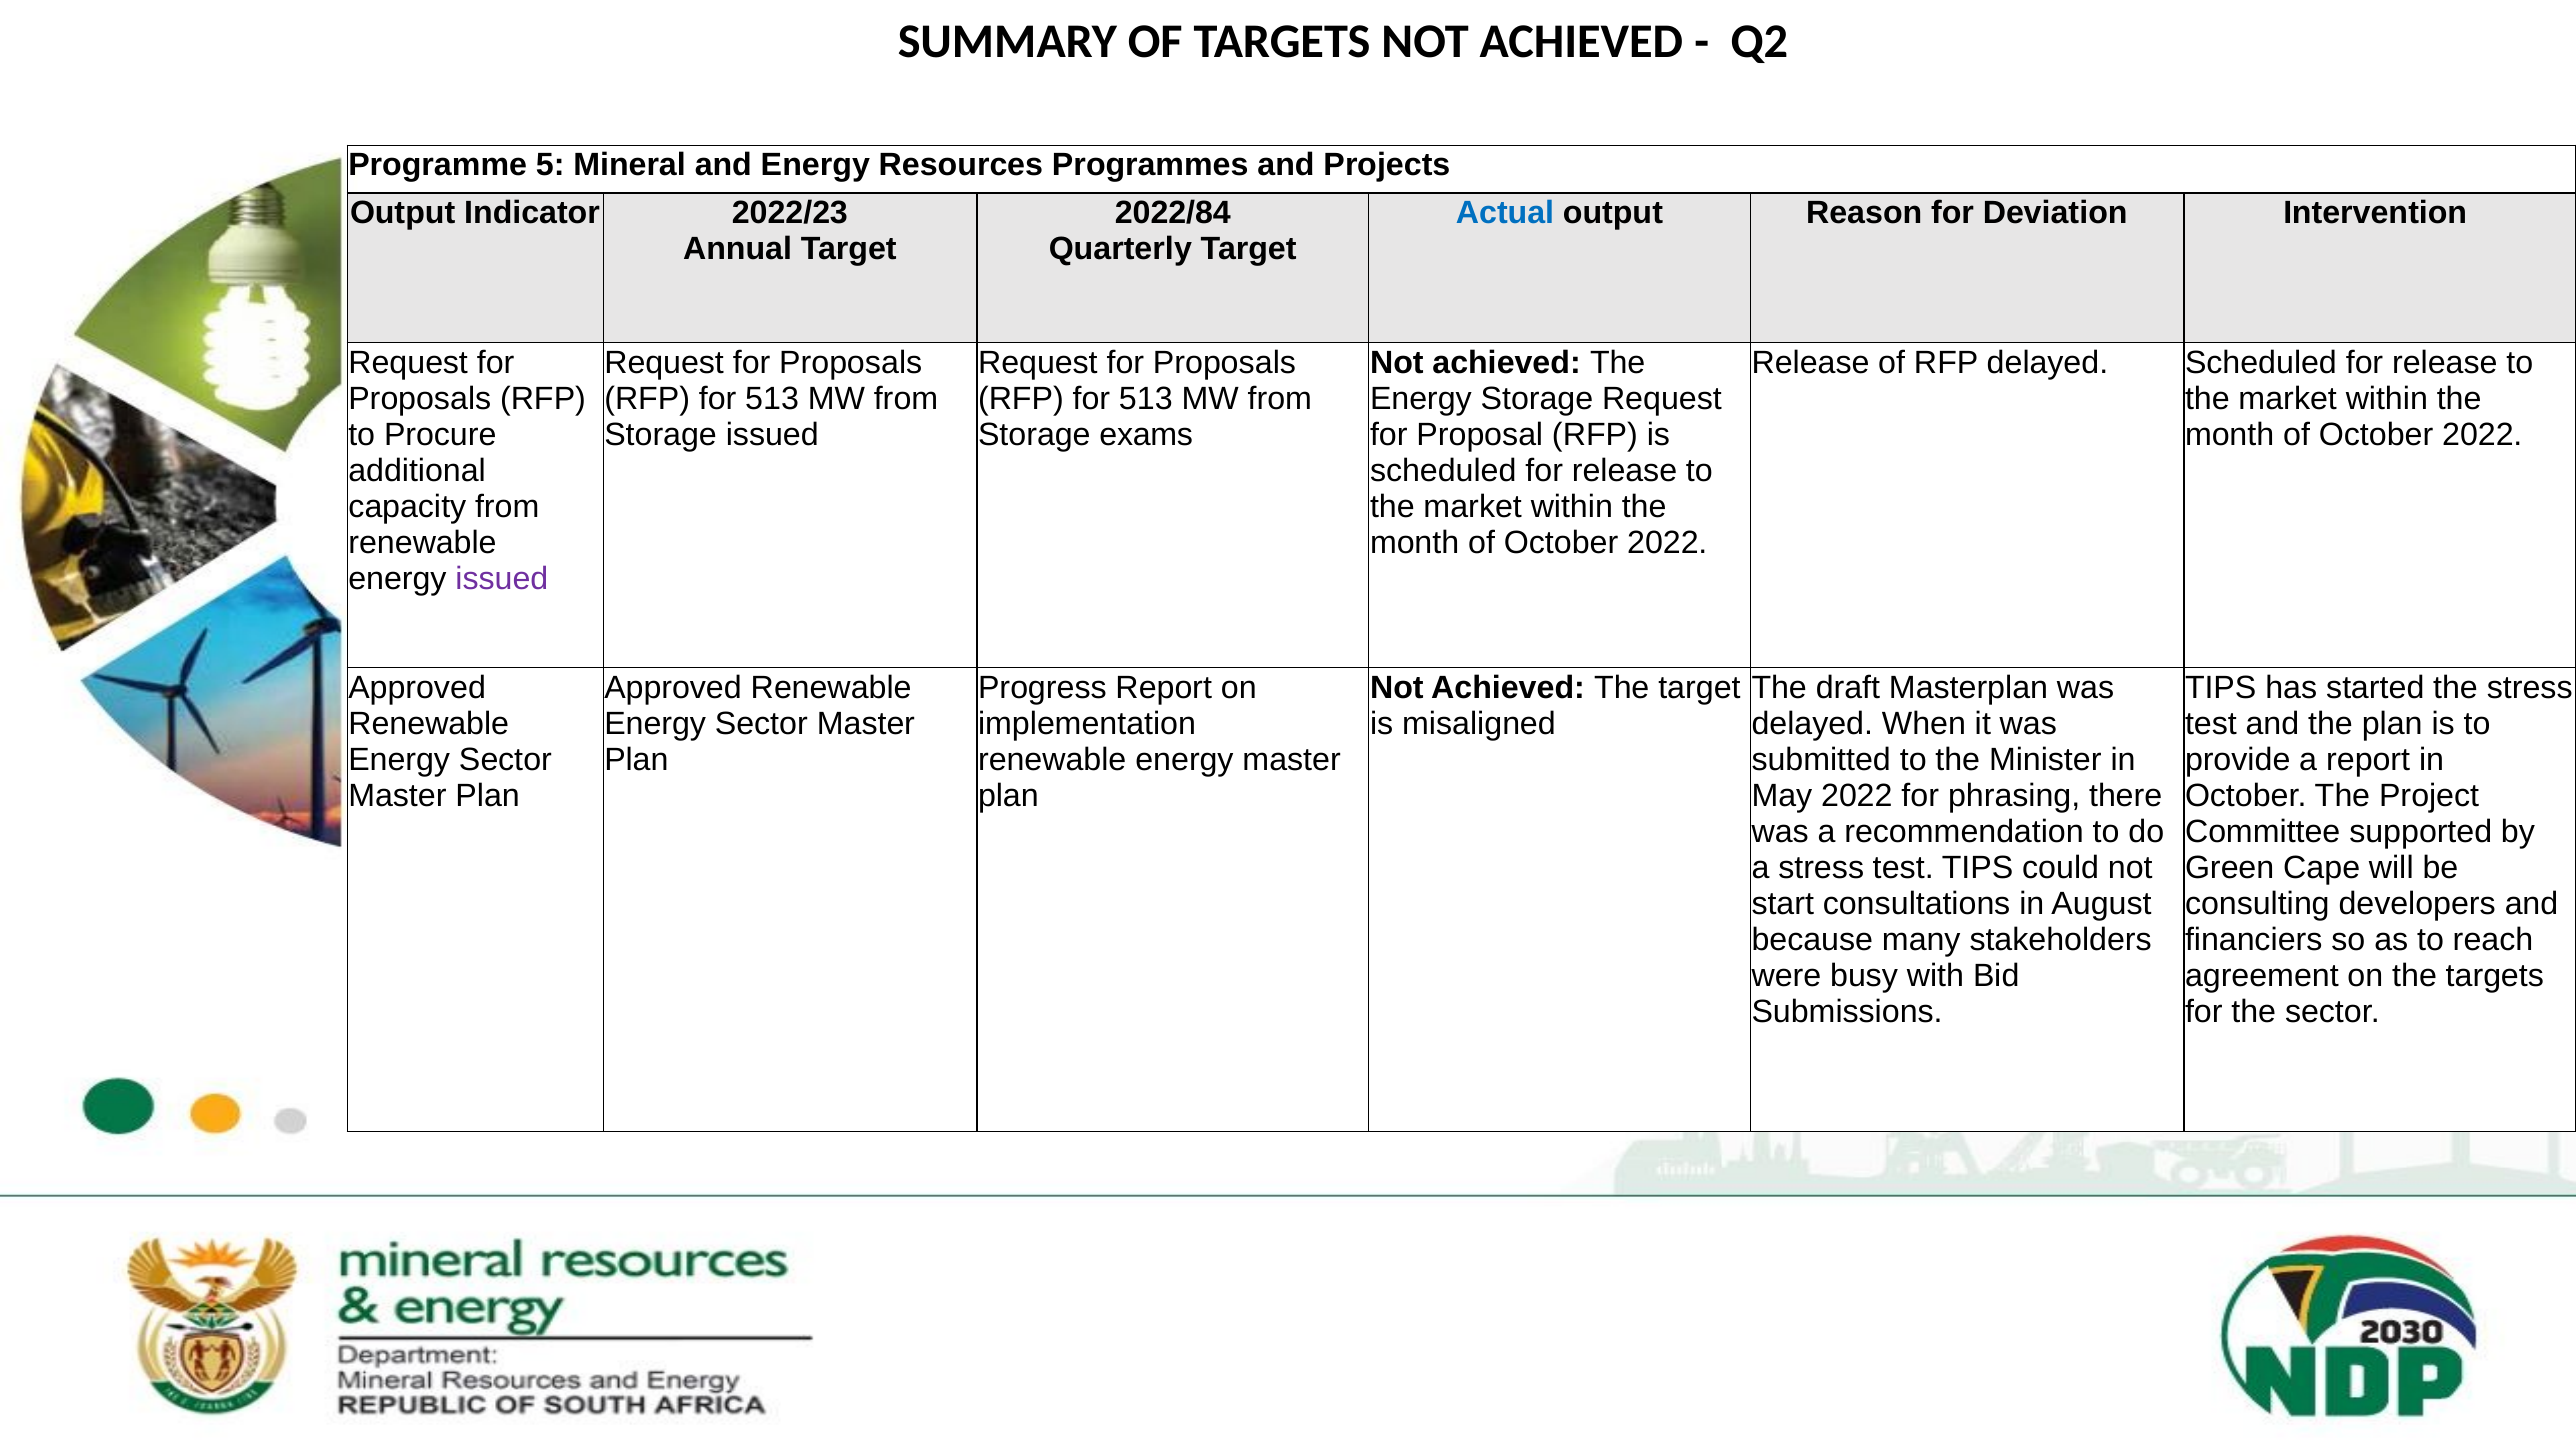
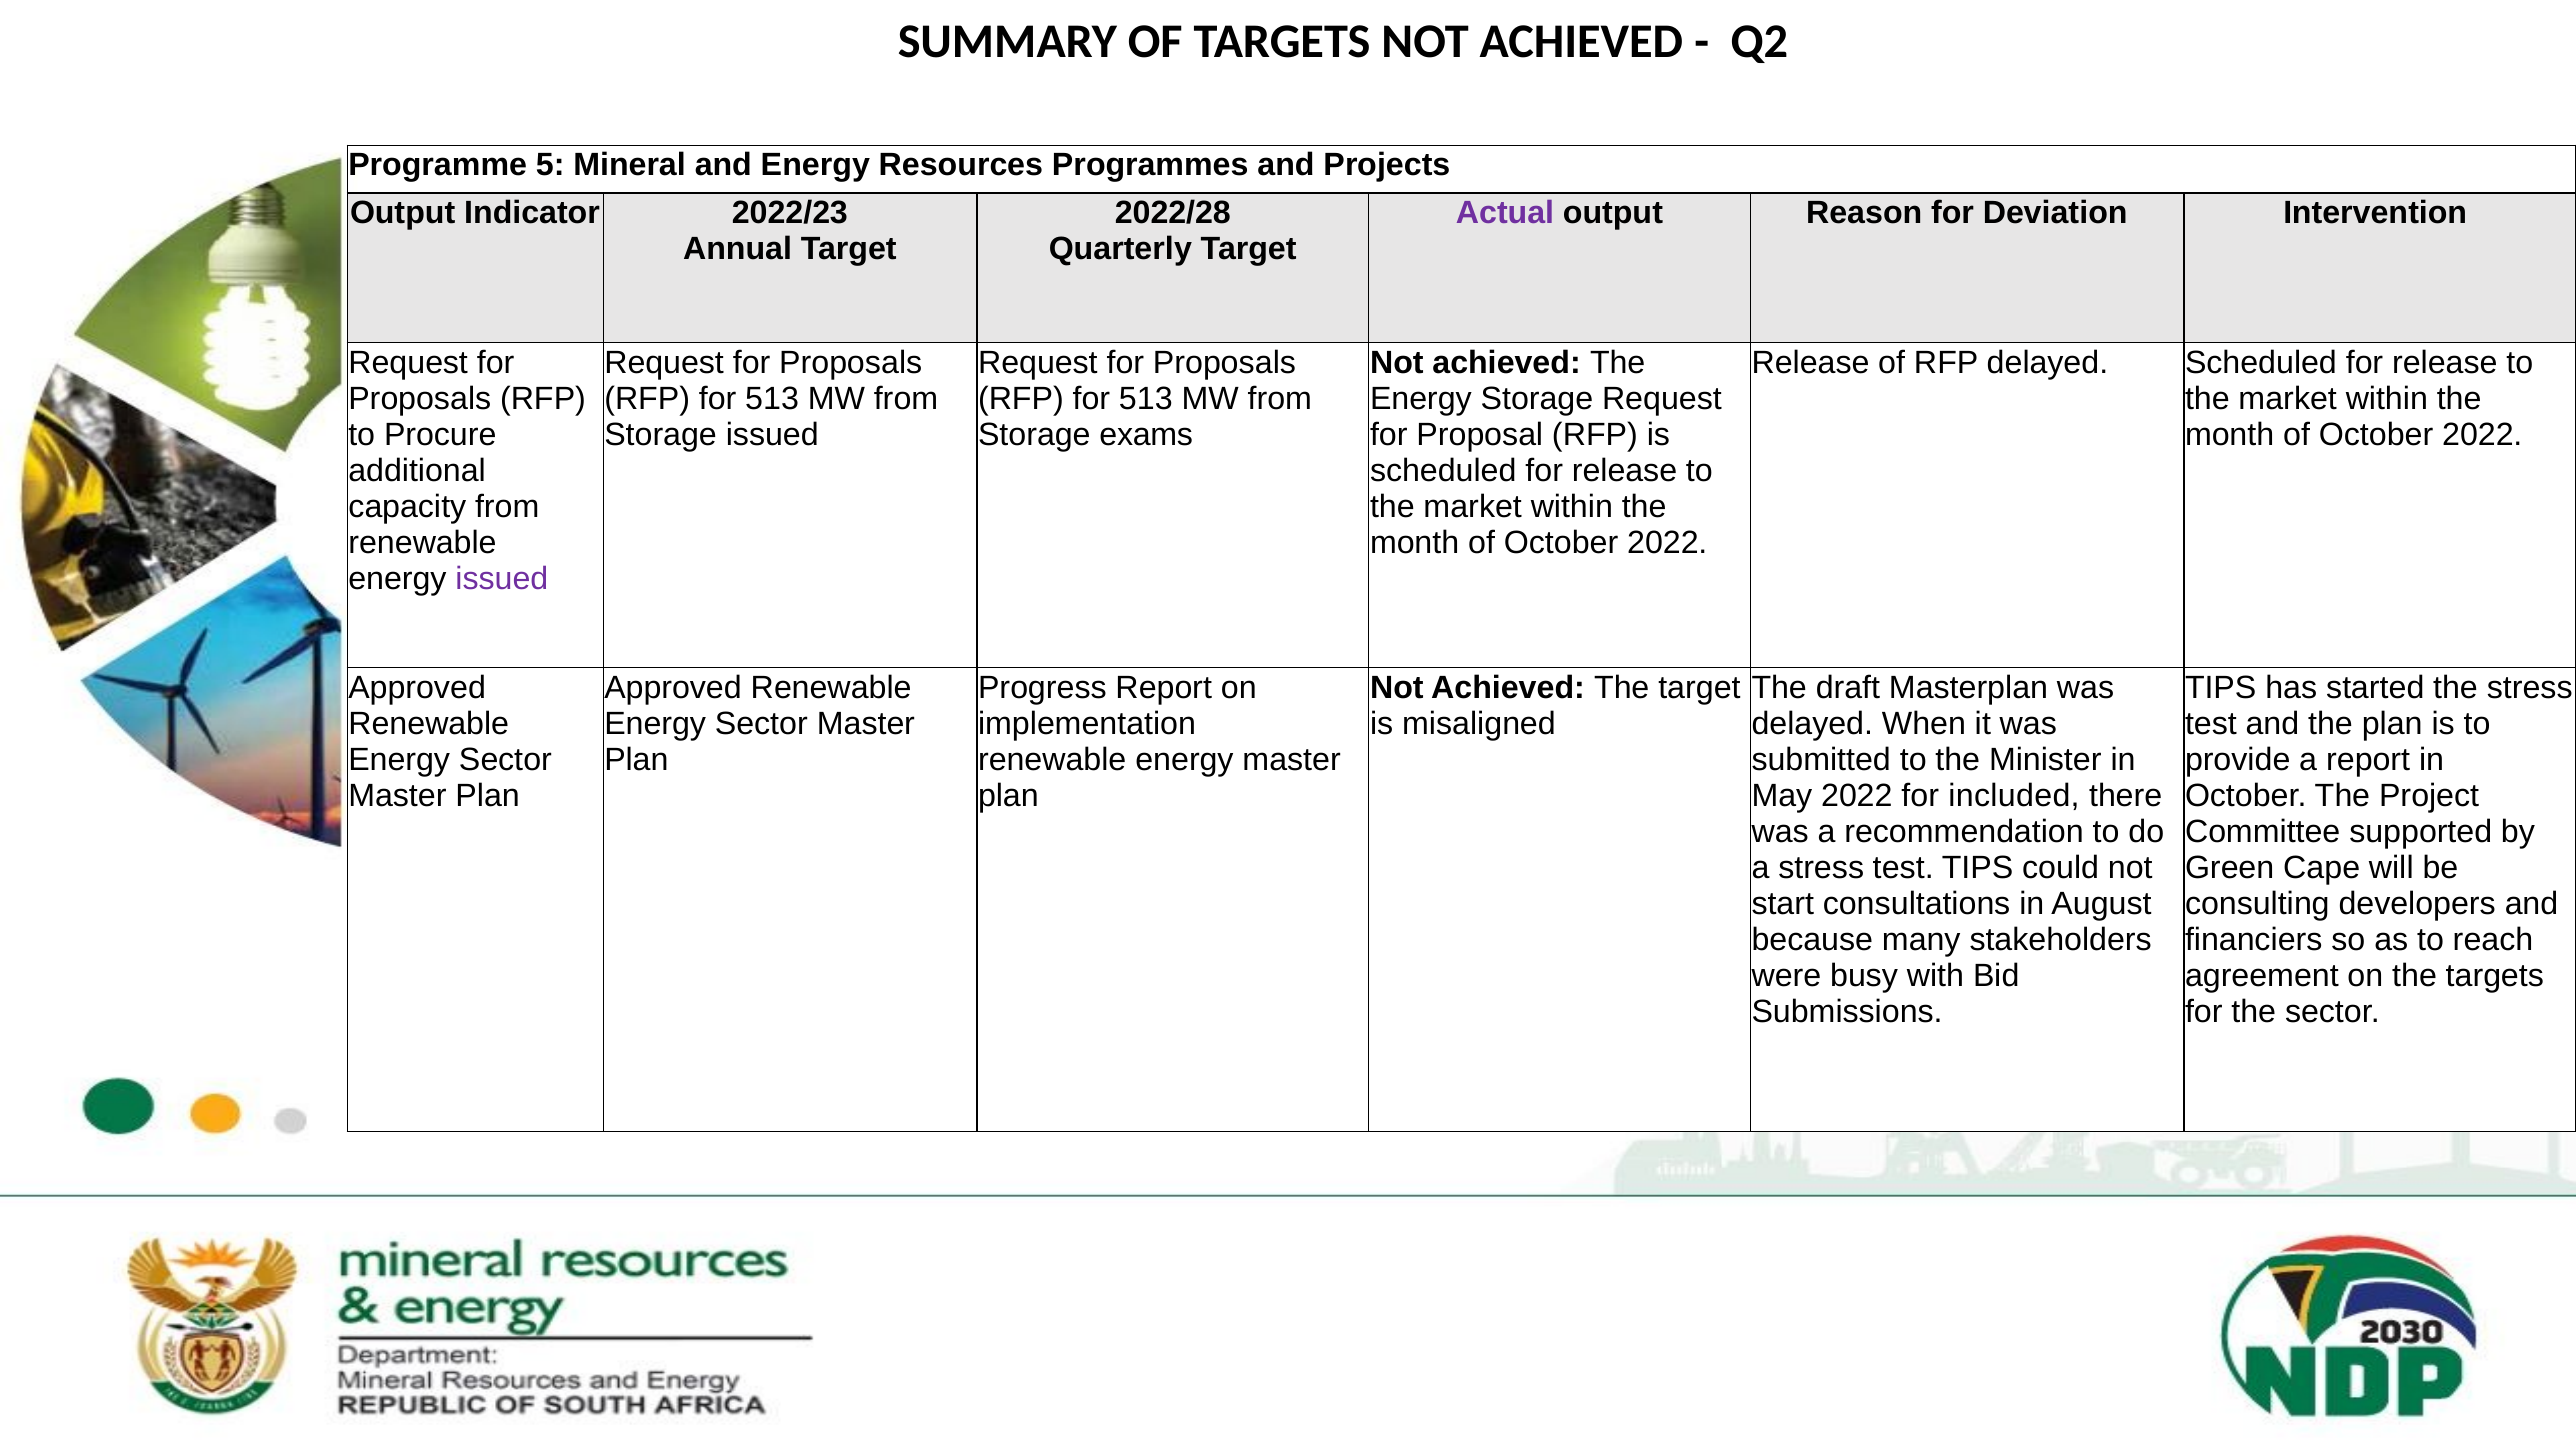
2022/84: 2022/84 -> 2022/28
Actual colour: blue -> purple
phrasing: phrasing -> included
